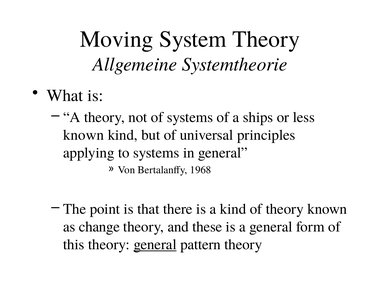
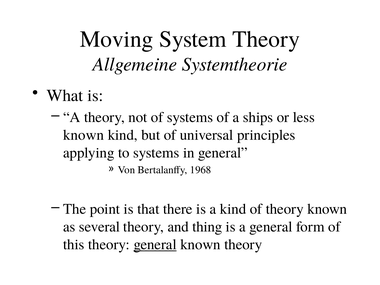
change: change -> several
these: these -> thing
general pattern: pattern -> known
